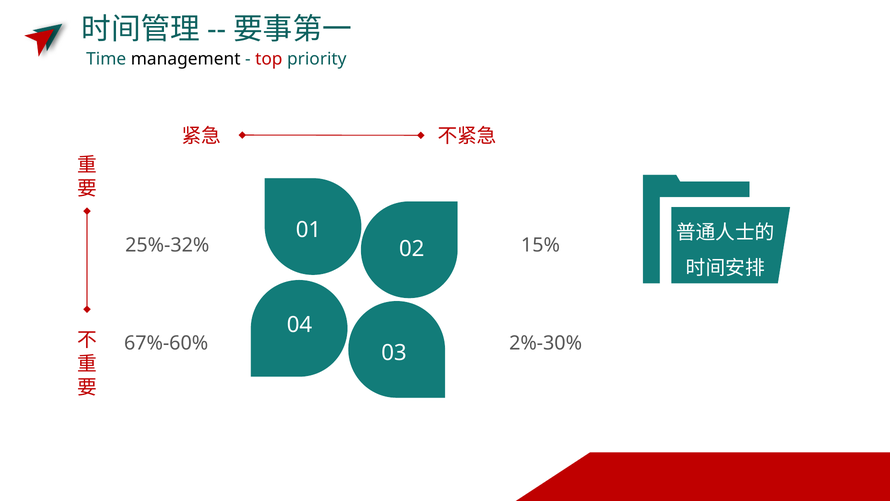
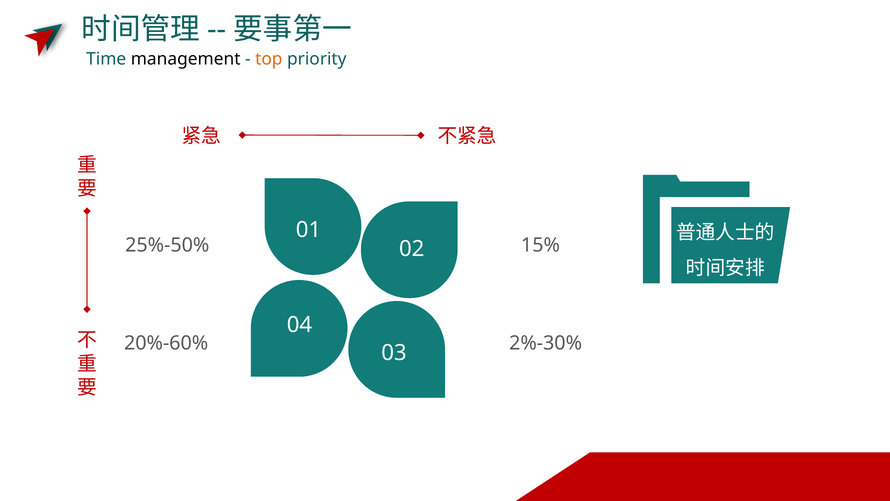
top colour: red -> orange
25%-32%: 25%-32% -> 25%-50%
67%-60%: 67%-60% -> 20%-60%
